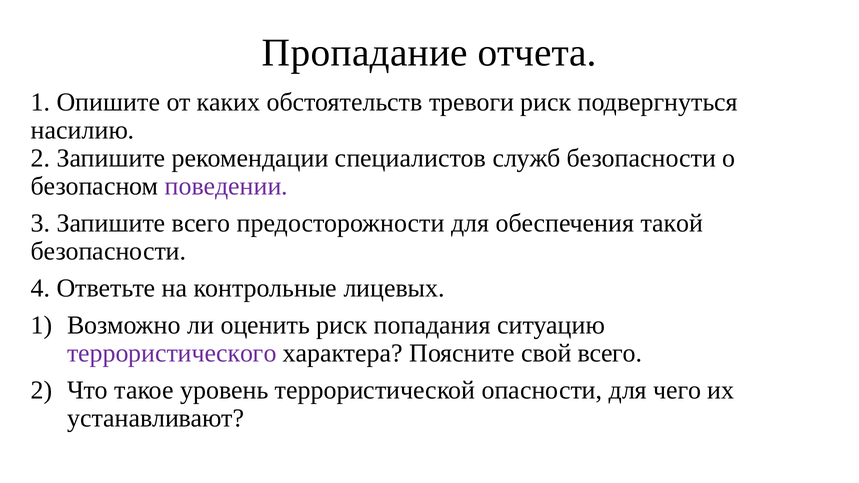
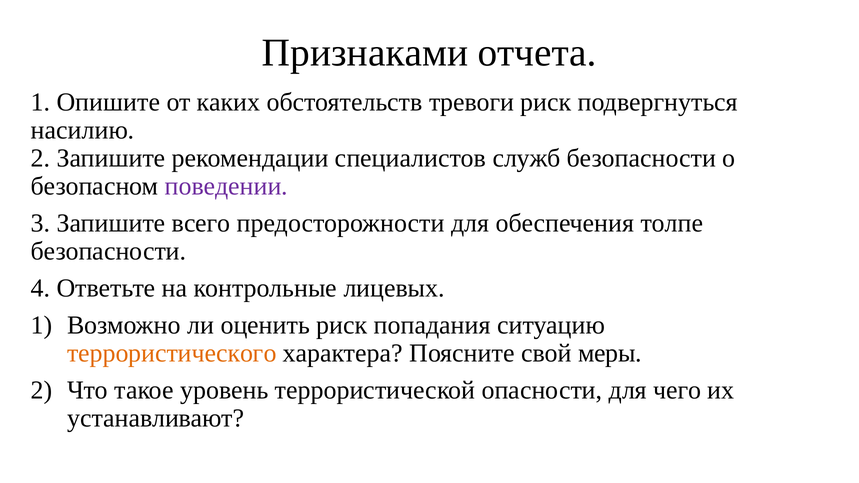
Пропадание: Пропадание -> Признаками
такой: такой -> толпе
террористического colour: purple -> orange
свой всего: всего -> меры
